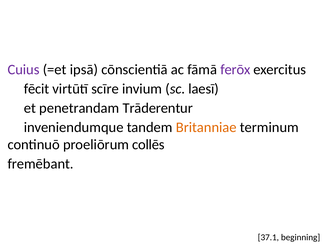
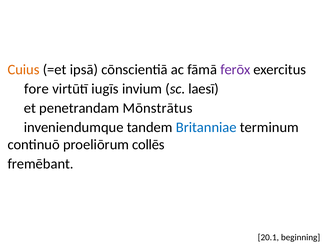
Cuius colour: purple -> orange
fēcit: fēcit -> fore
scīre: scīre -> iugīs
Trāderentur: Trāderentur -> Mōnstrātus
Britanniae colour: orange -> blue
37.1: 37.1 -> 20.1
